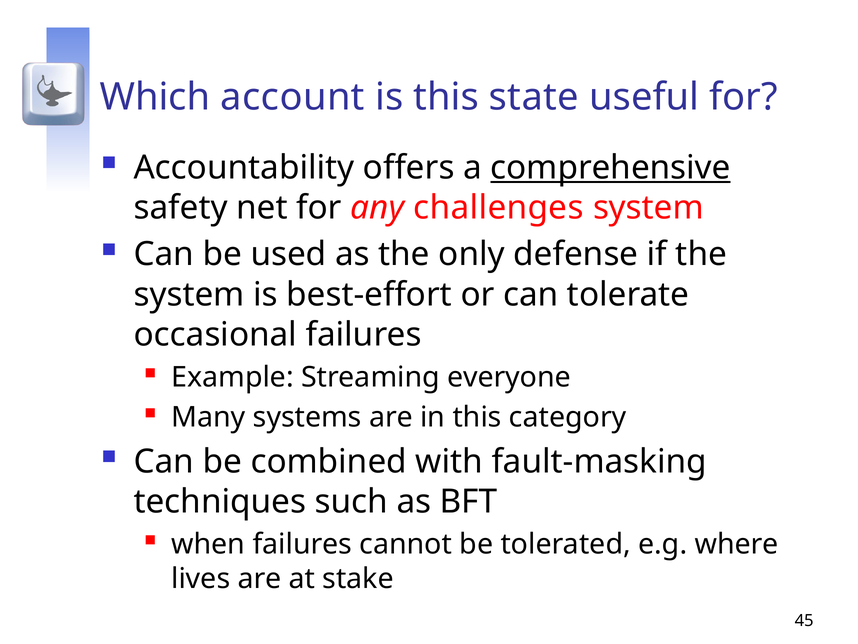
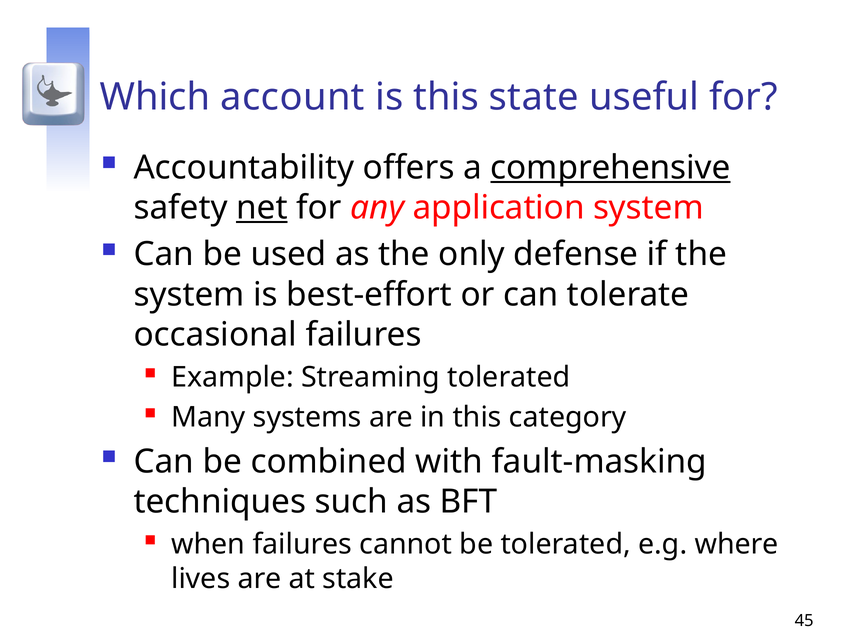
net underline: none -> present
challenges: challenges -> application
Streaming everyone: everyone -> tolerated
